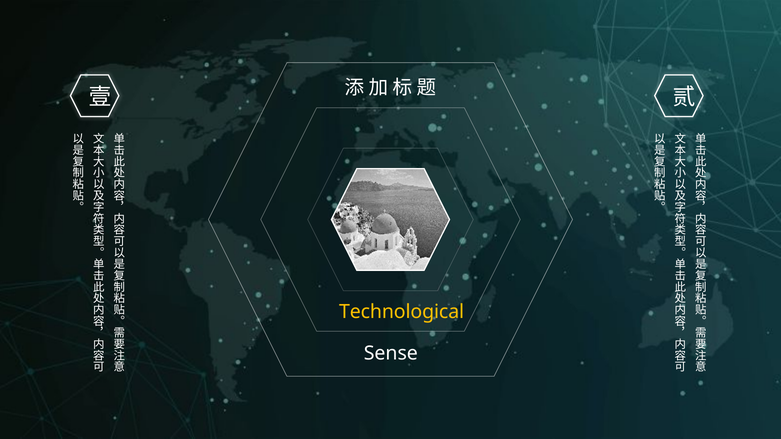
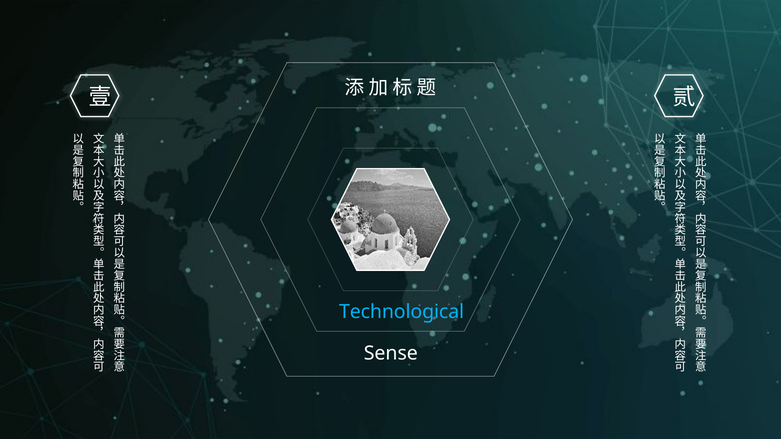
Technological colour: yellow -> light blue
